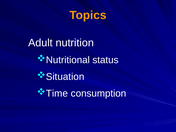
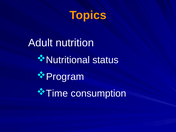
Situation: Situation -> Program
